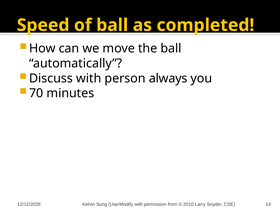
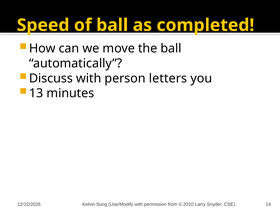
always: always -> letters
70: 70 -> 13
